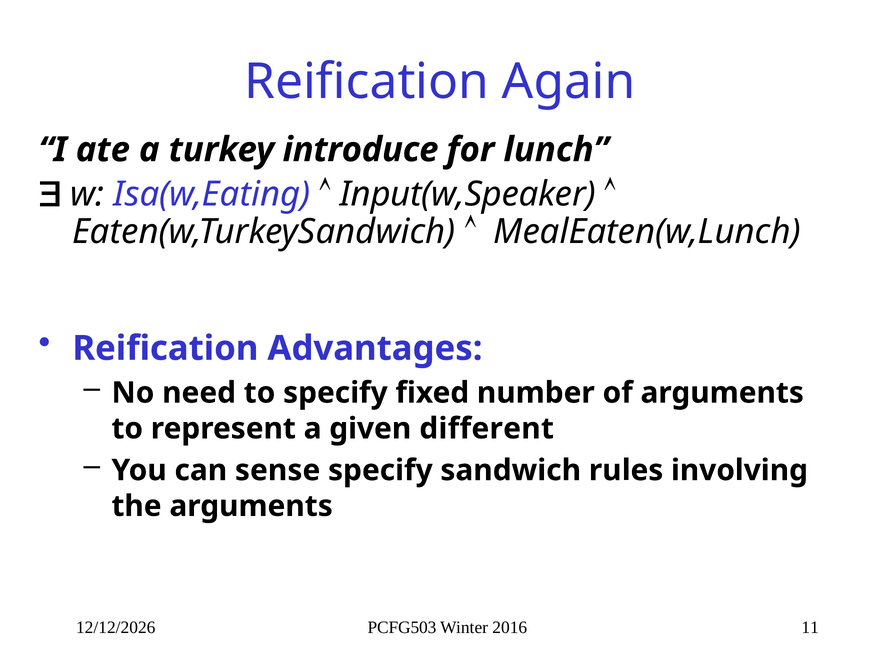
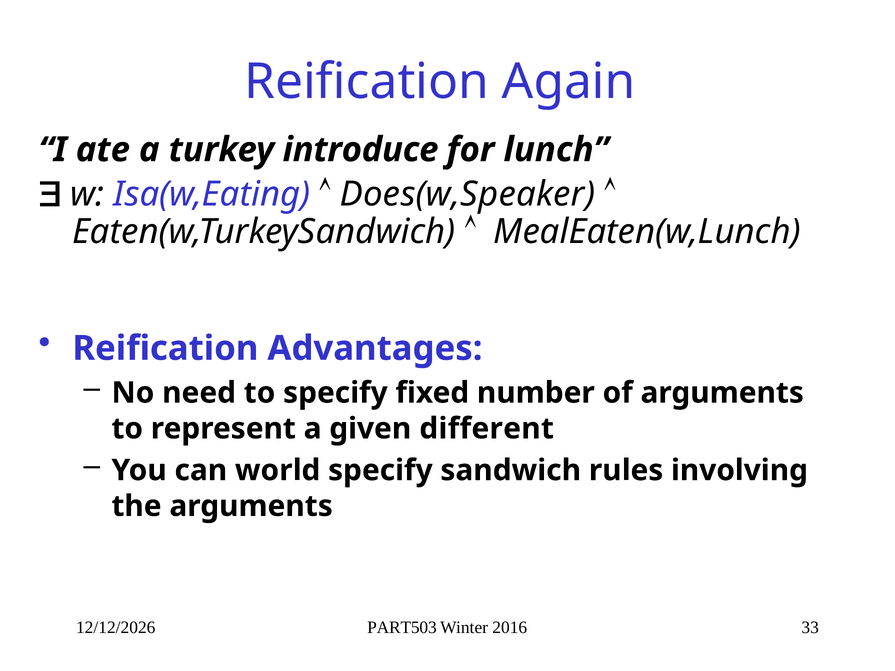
Input(w,Speaker: Input(w,Speaker -> Does(w,Speaker
sense: sense -> world
PCFG503: PCFG503 -> PART503
11: 11 -> 33
